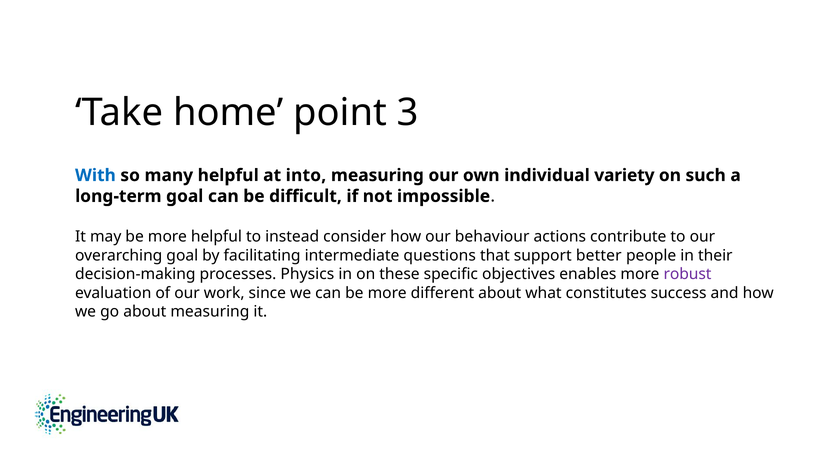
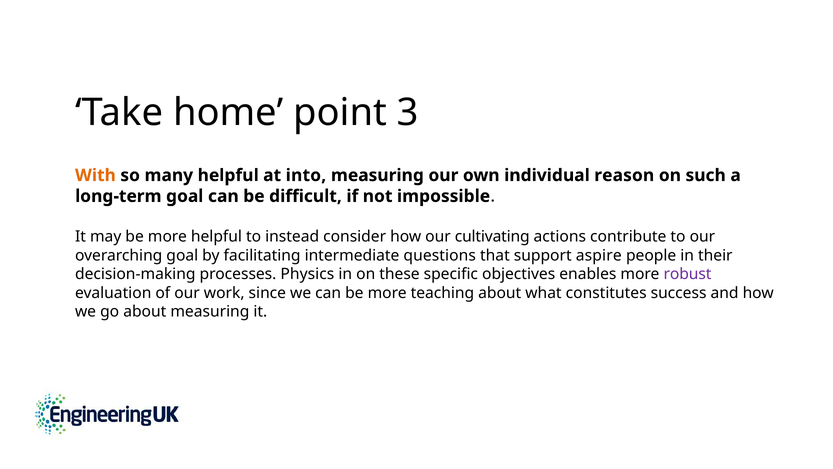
With colour: blue -> orange
variety: variety -> reason
behaviour: behaviour -> cultivating
better: better -> aspire
different: different -> teaching
